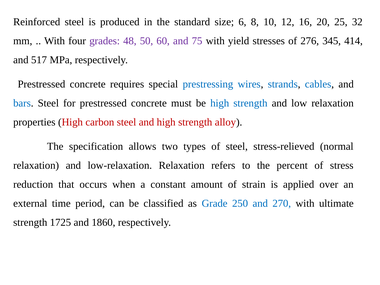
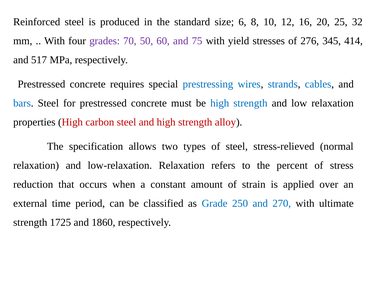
48: 48 -> 70
